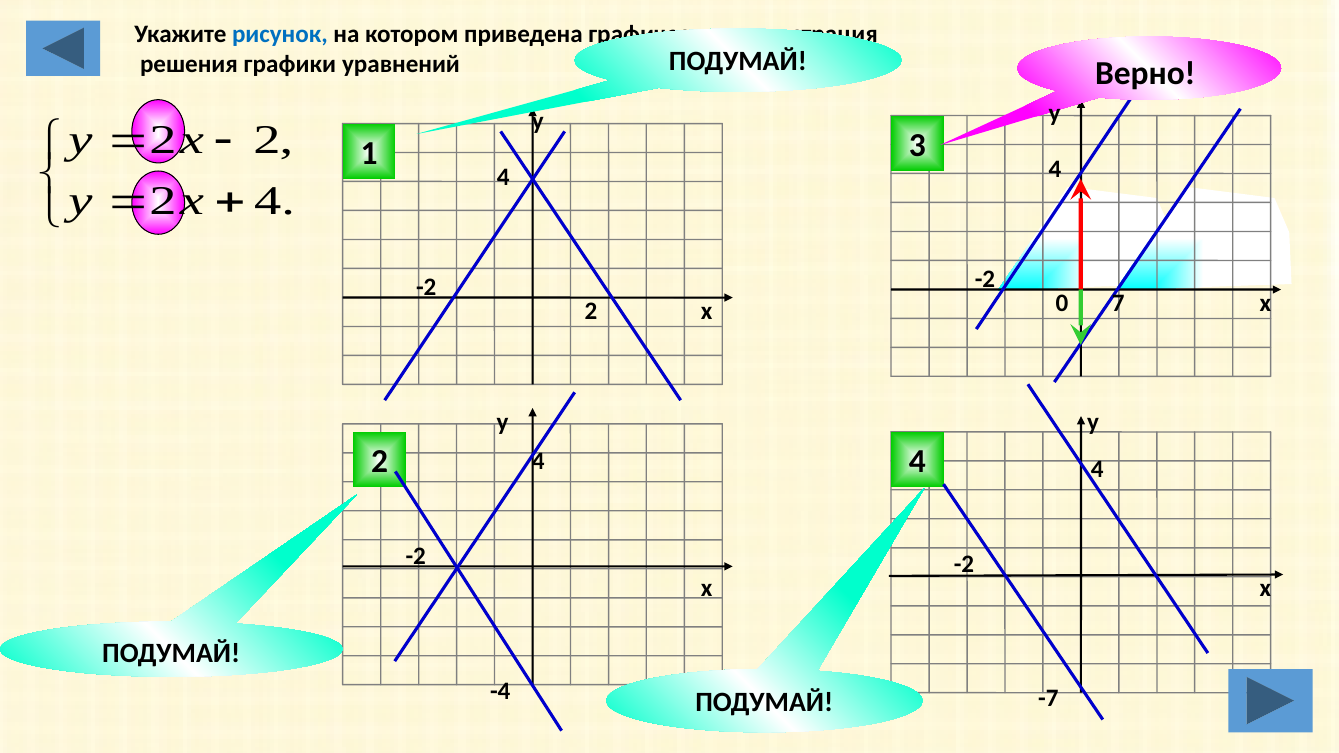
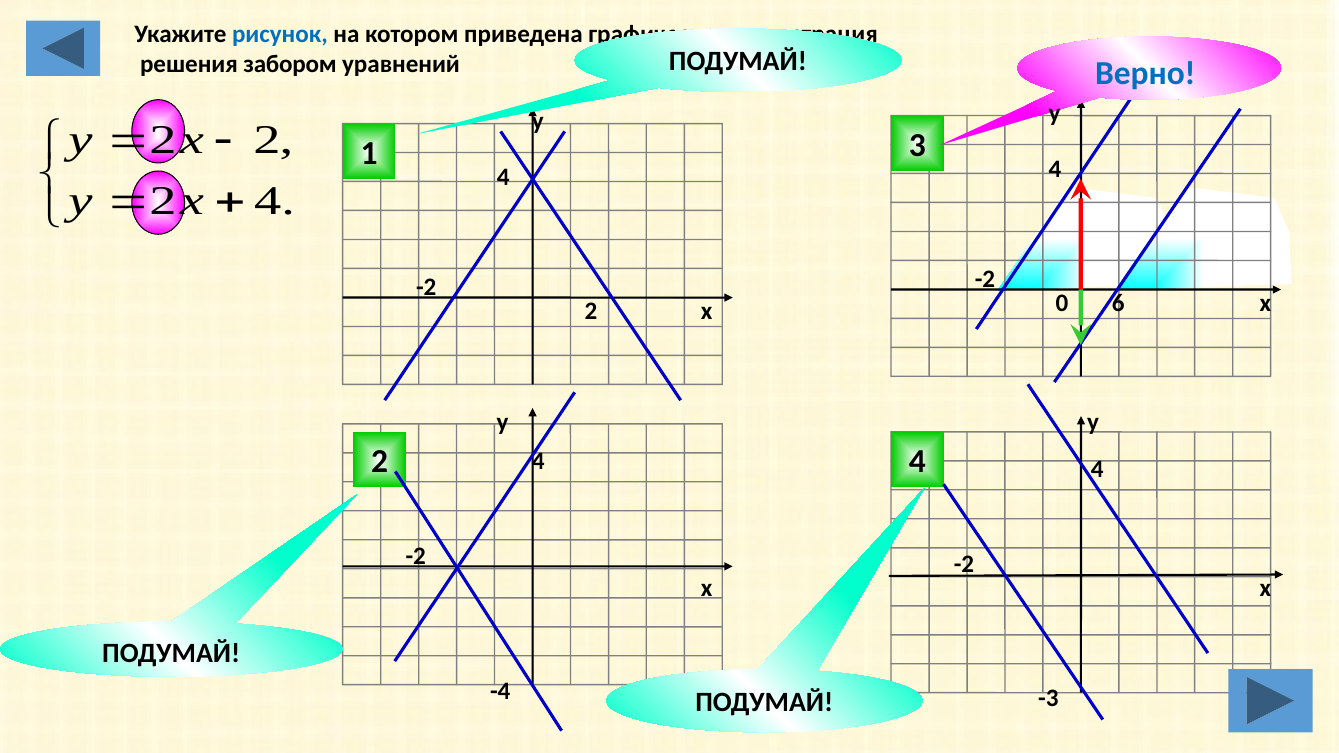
графики: графики -> забором
Верно colour: black -> blue
7: 7 -> 6
-7: -7 -> -3
